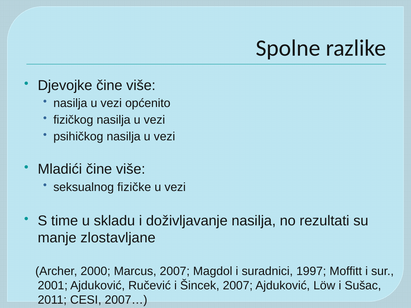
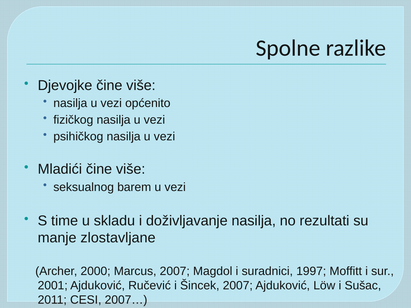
fizičke: fizičke -> barem
